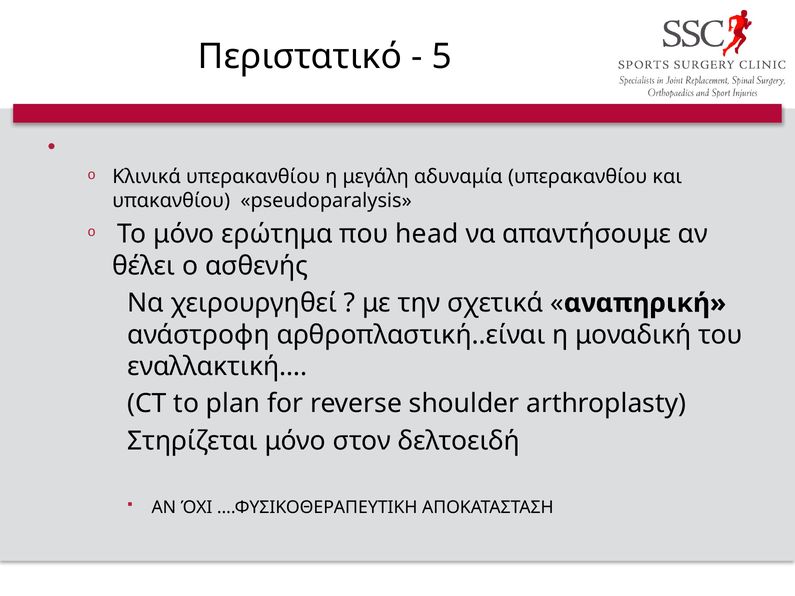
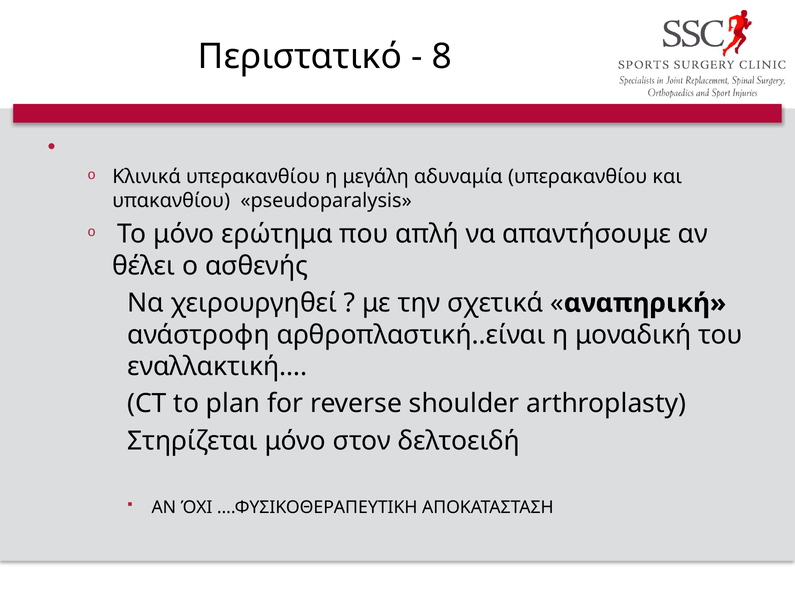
5: 5 -> 8
head: head -> απλή
